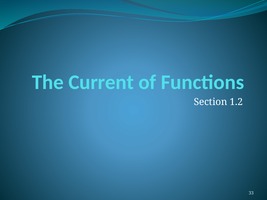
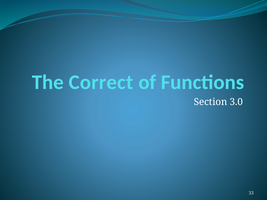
Current: Current -> Correct
1.2: 1.2 -> 3.0
